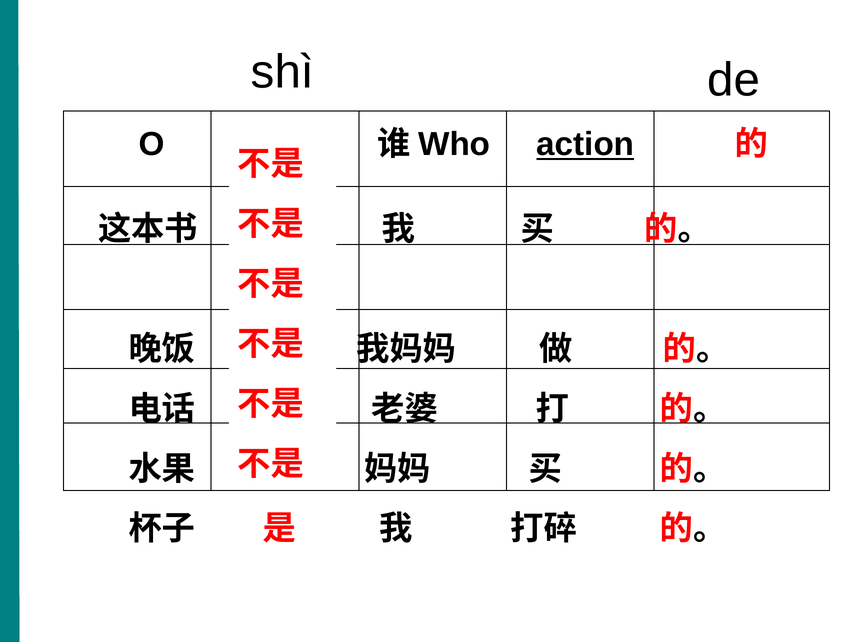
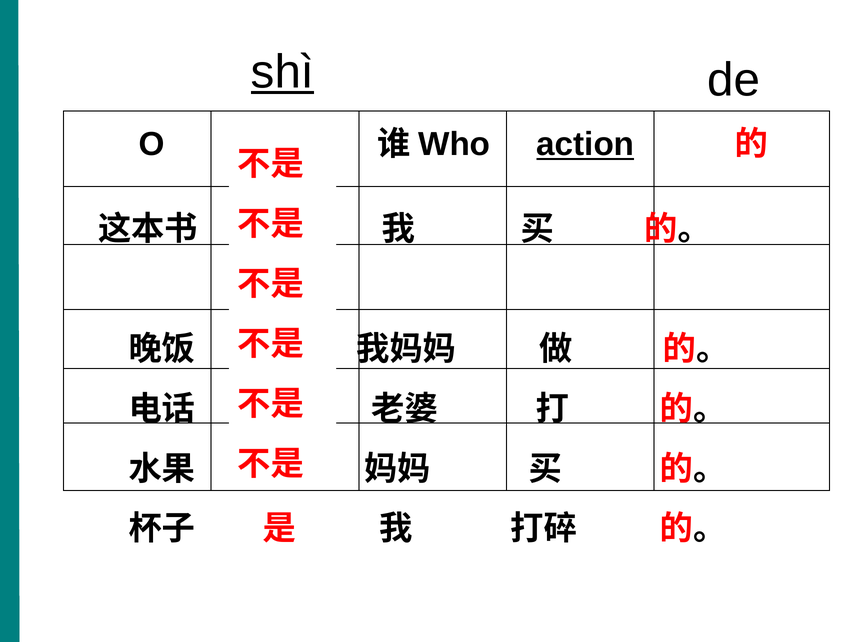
shì underline: none -> present
